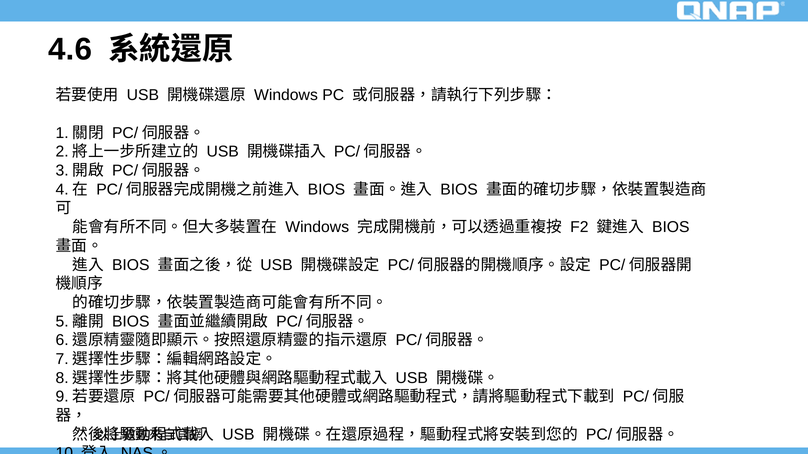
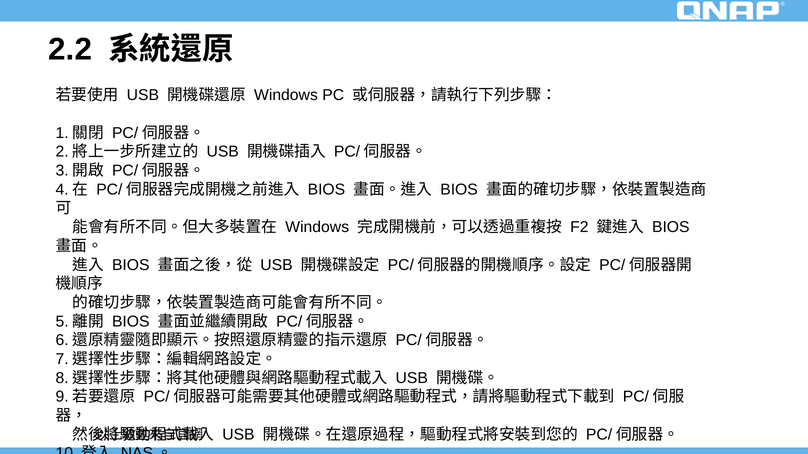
4.6: 4.6 -> 2.2
